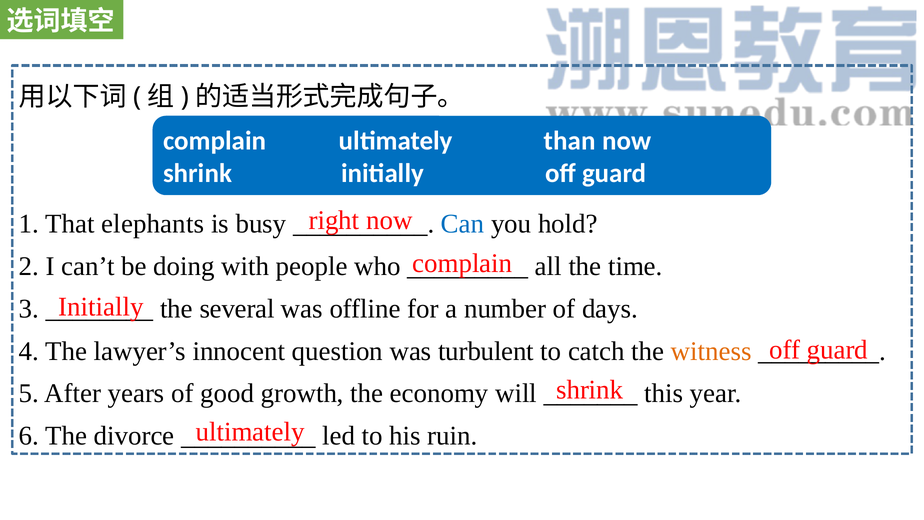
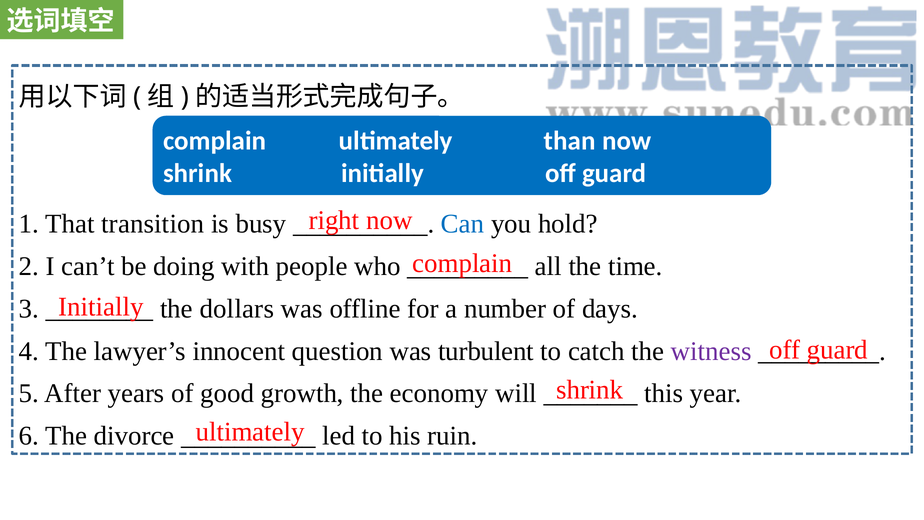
elephants: elephants -> transition
several: several -> dollars
witness colour: orange -> purple
